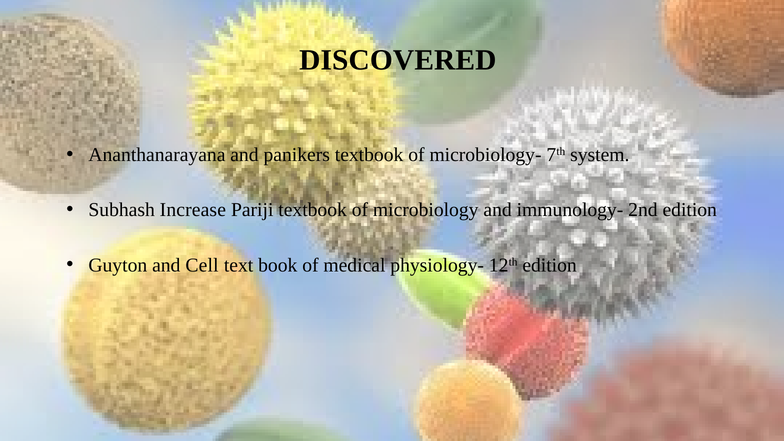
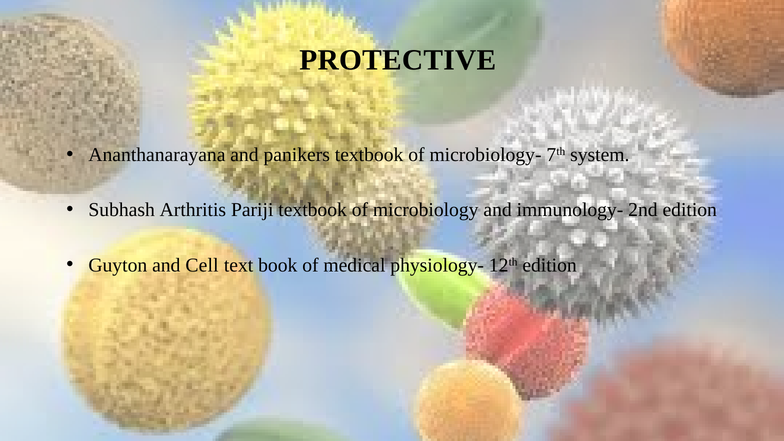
DISCOVERED: DISCOVERED -> PROTECTIVE
Increase: Increase -> Arthritis
